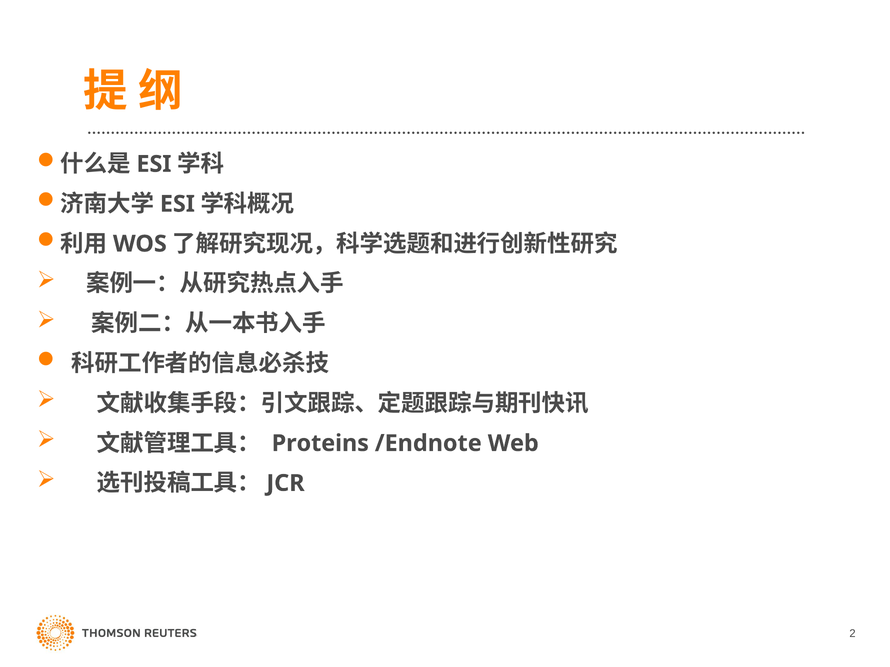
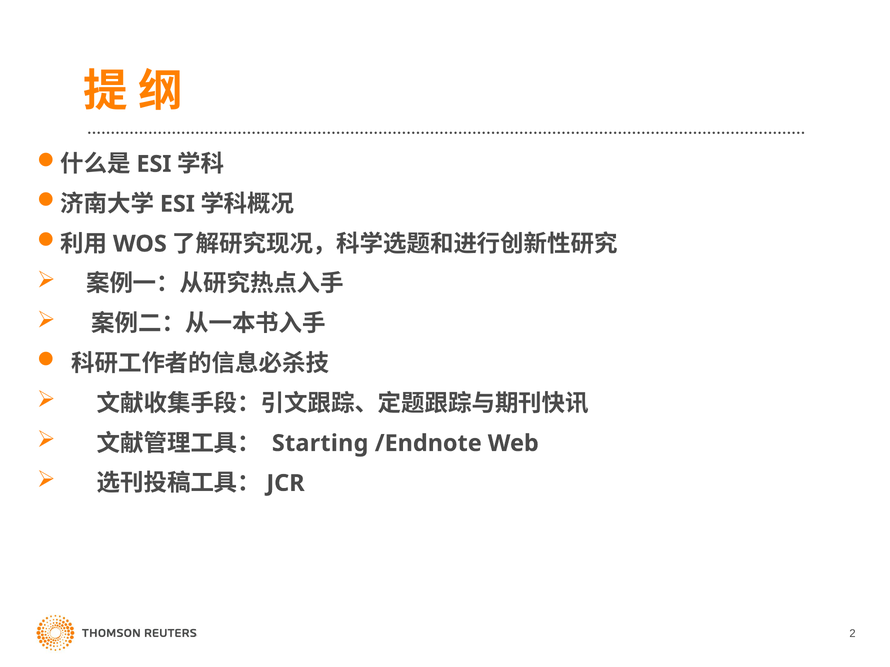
Proteins: Proteins -> Starting
